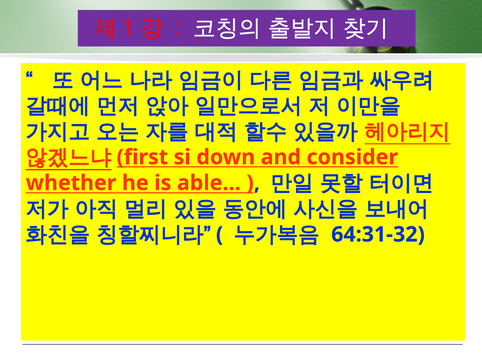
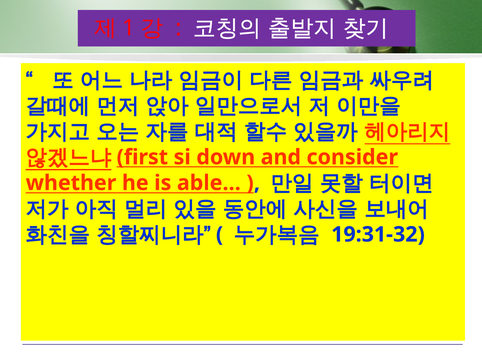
64:31-32: 64:31-32 -> 19:31-32
